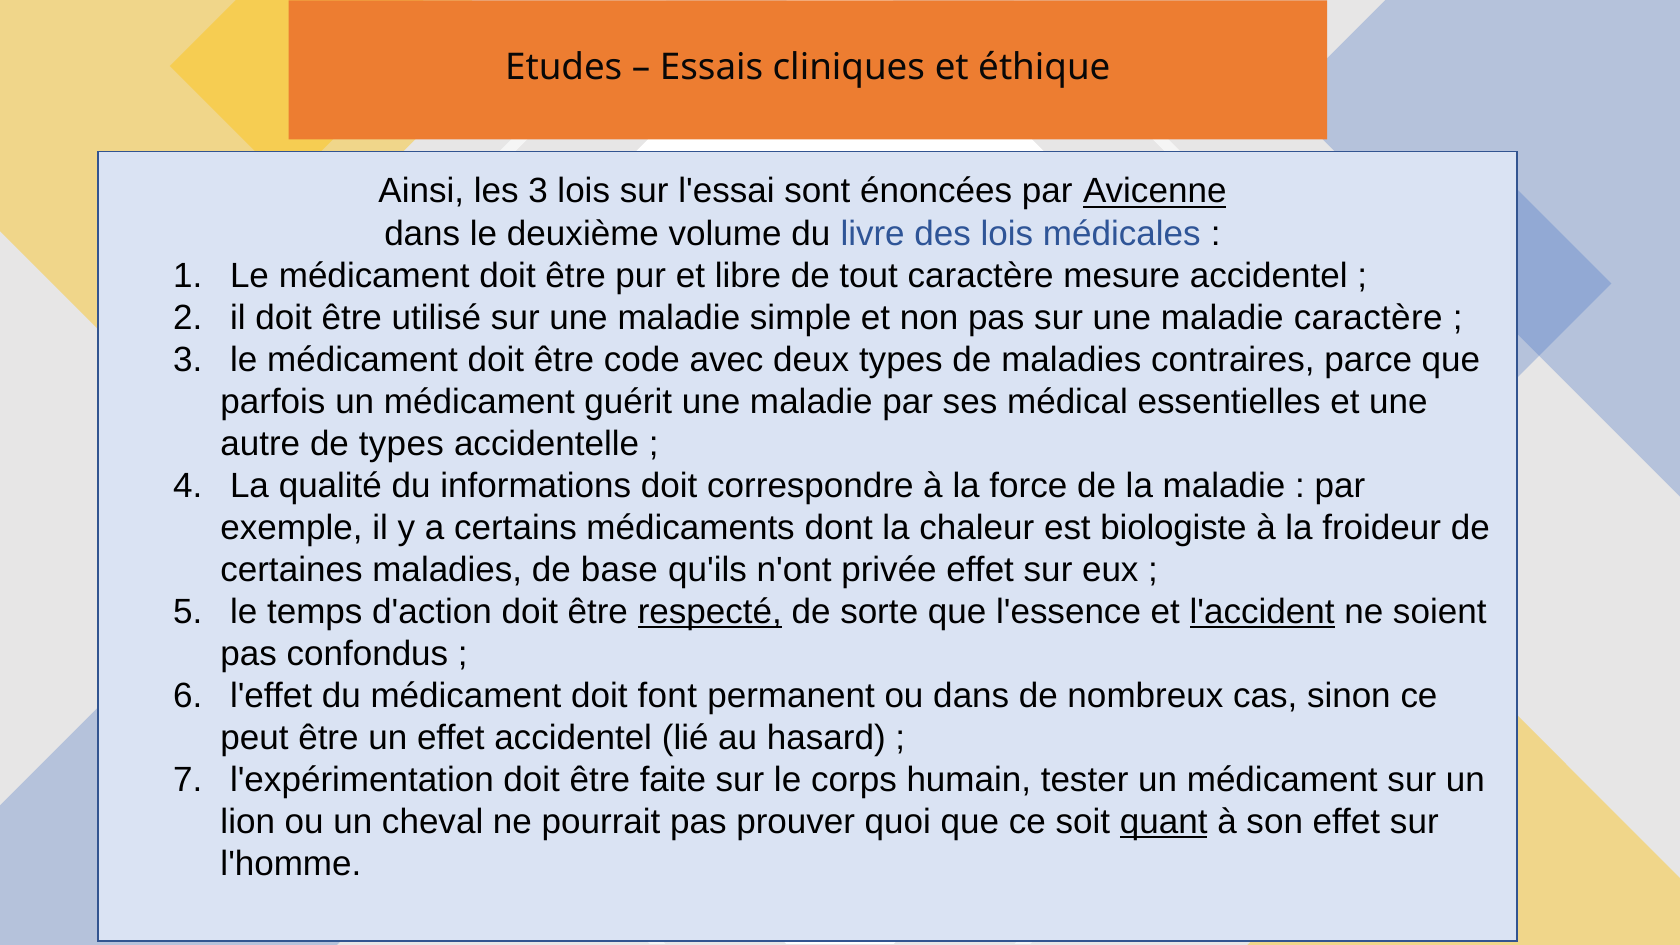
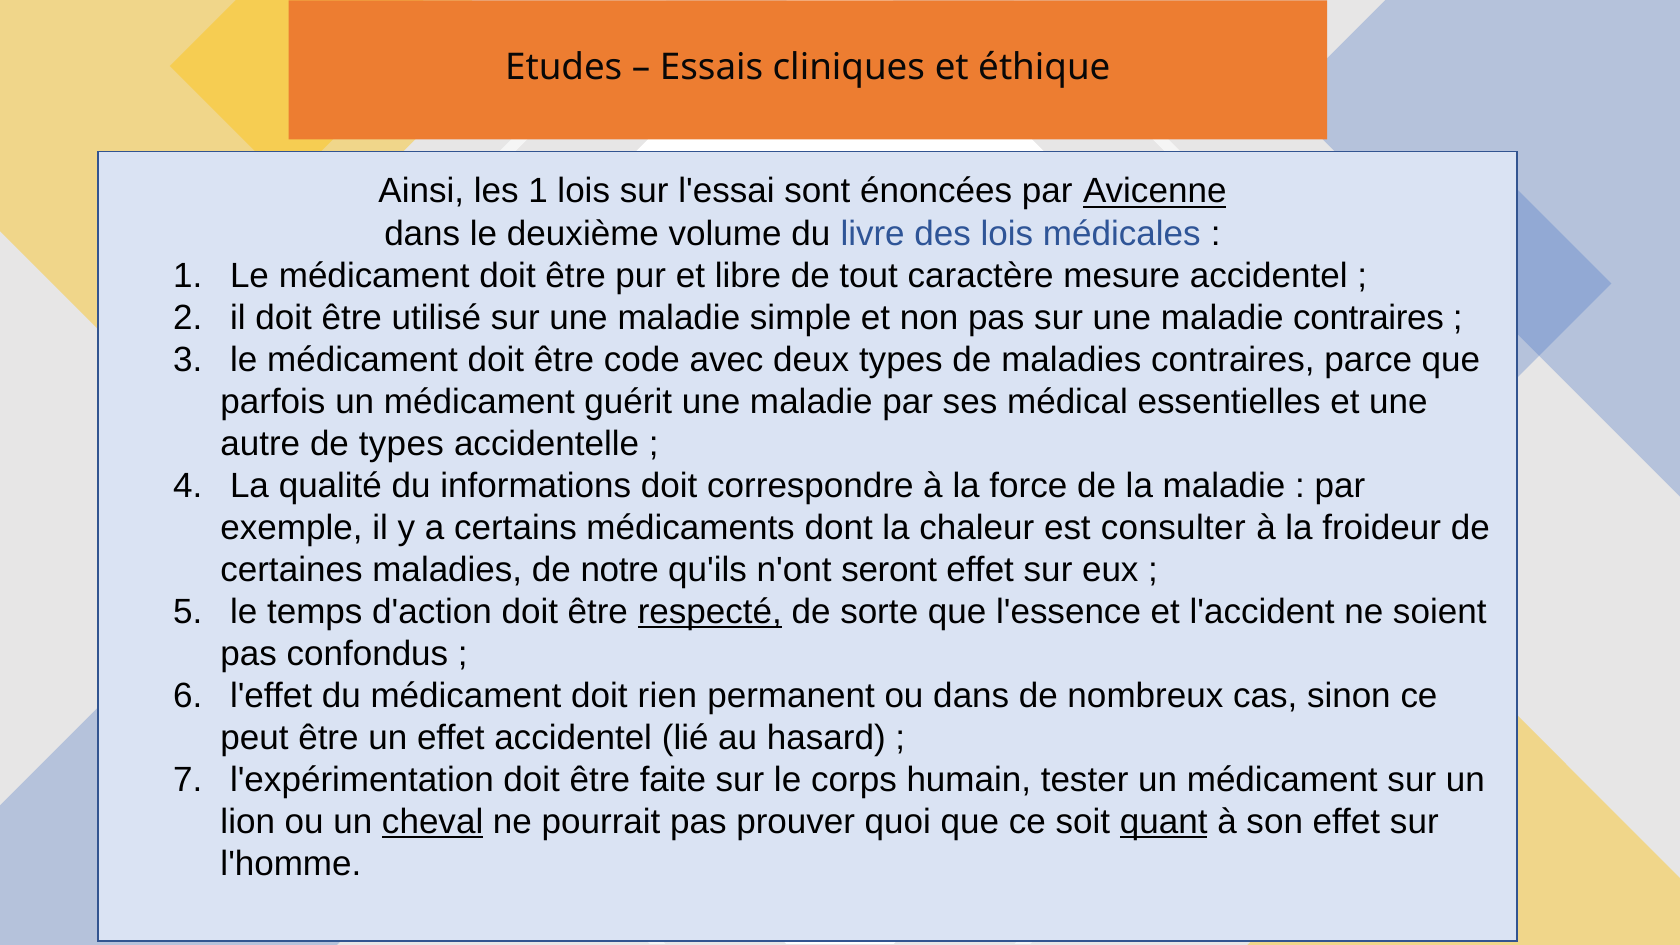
les 3: 3 -> 1
maladie caractère: caractère -> contraires
biologiste: biologiste -> consulter
base: base -> notre
privée: privée -> seront
l'accident underline: present -> none
font: font -> rien
cheval underline: none -> present
